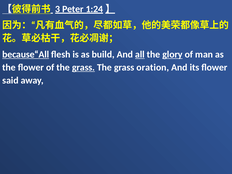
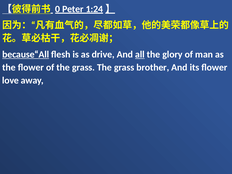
3: 3 -> 0
build: build -> drive
glory underline: present -> none
grass at (83, 67) underline: present -> none
oration: oration -> brother
said: said -> love
